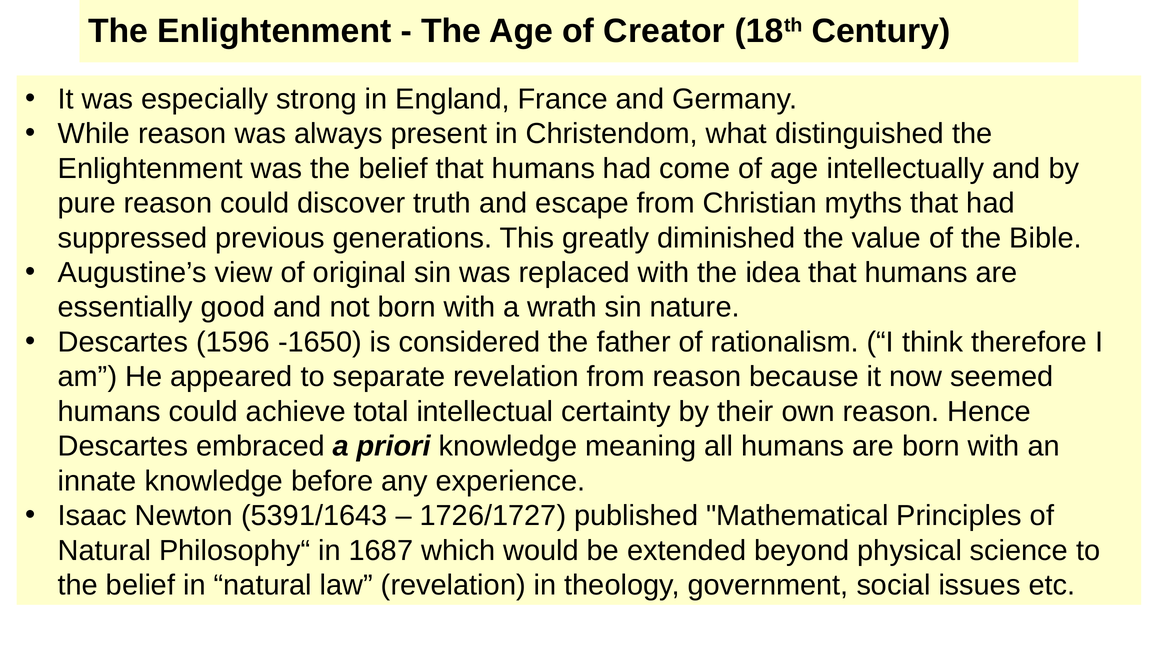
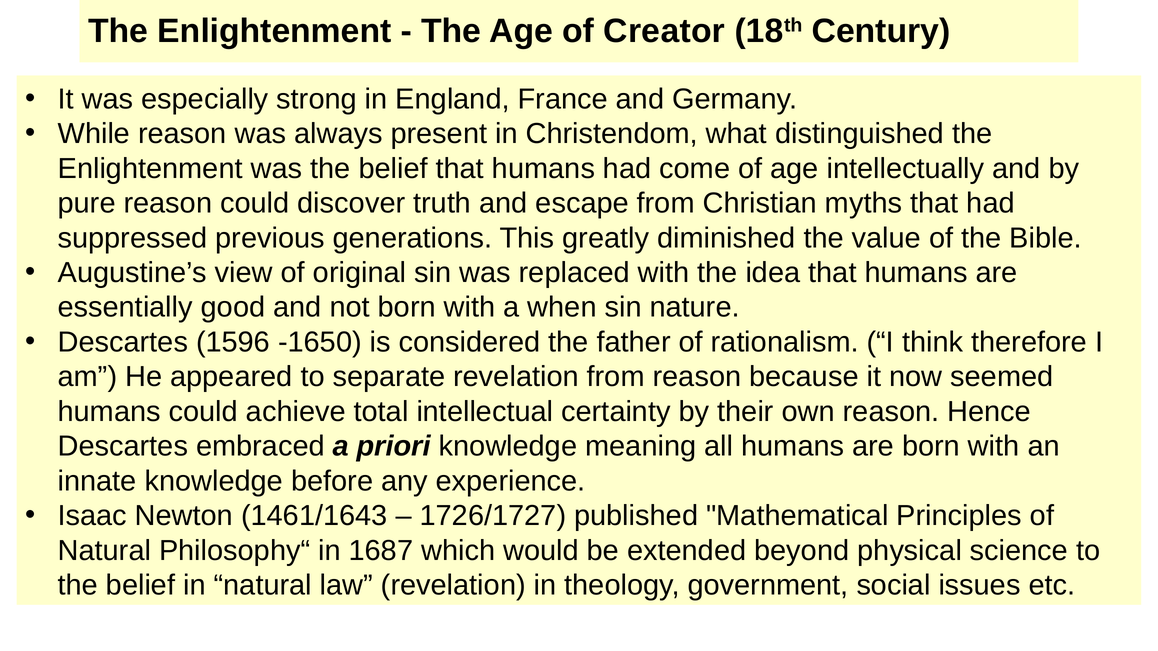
wrath: wrath -> when
5391/1643: 5391/1643 -> 1461/1643
